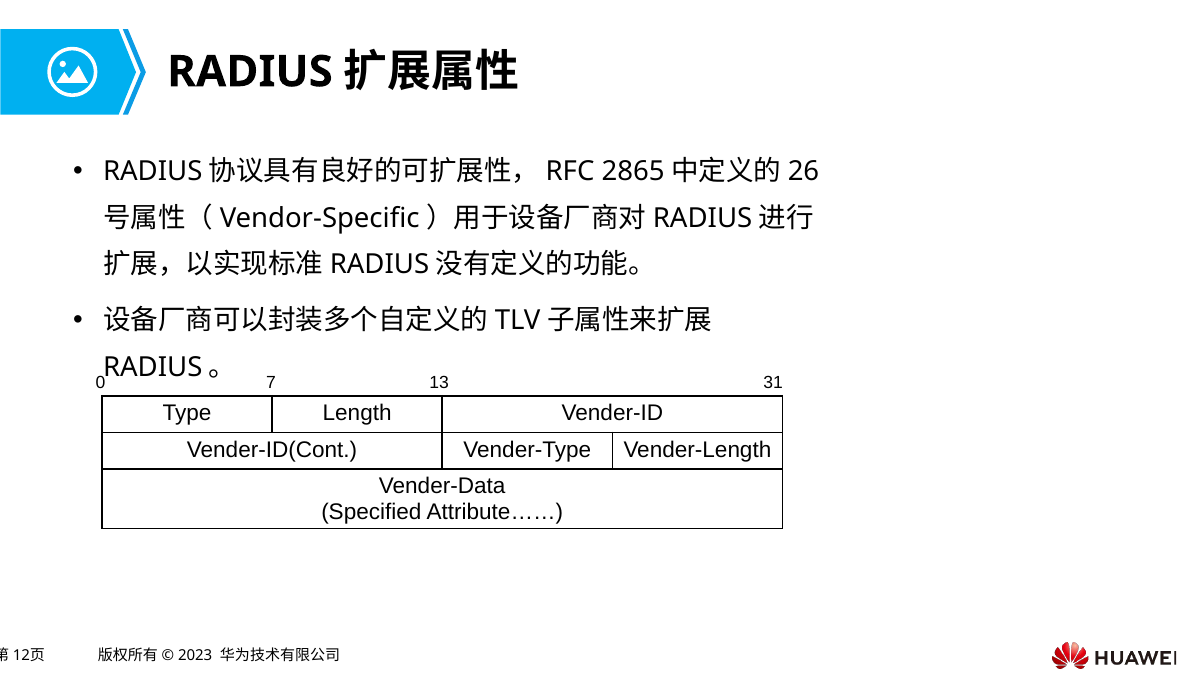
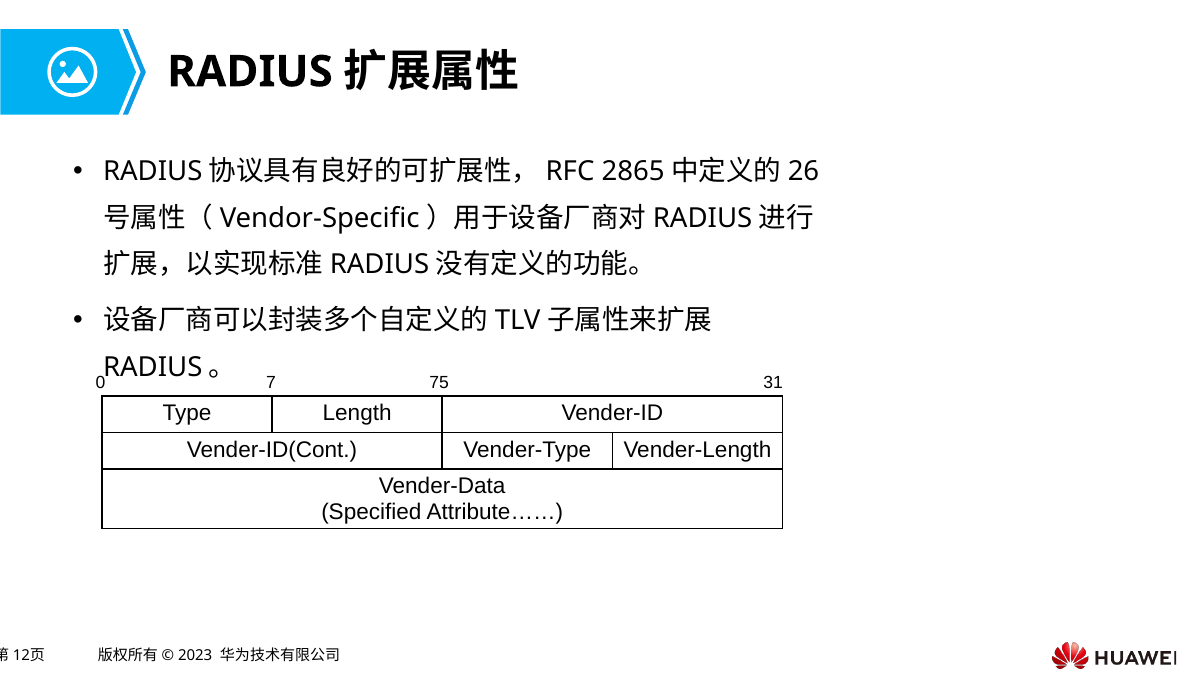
13: 13 -> 75
